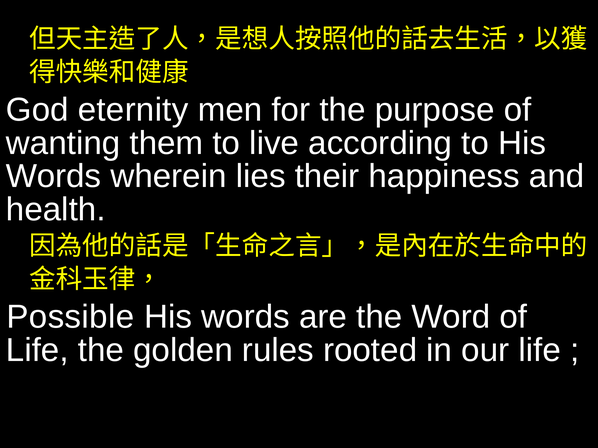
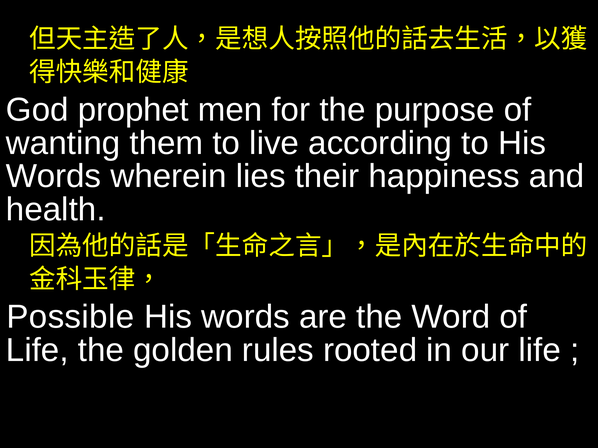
eternity: eternity -> prophet
